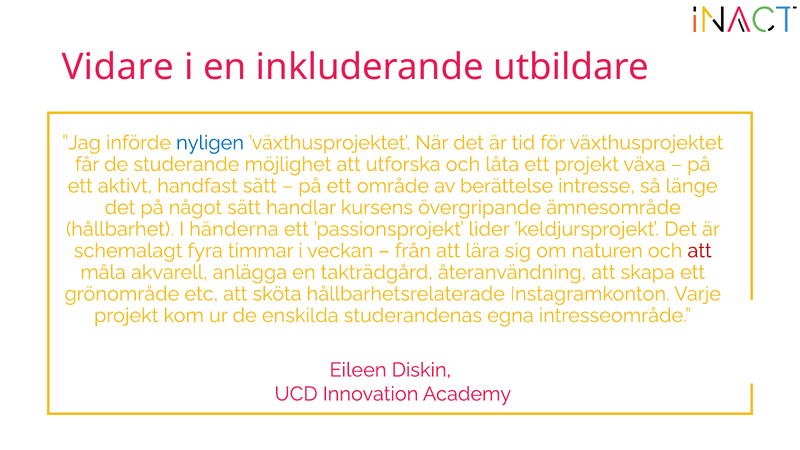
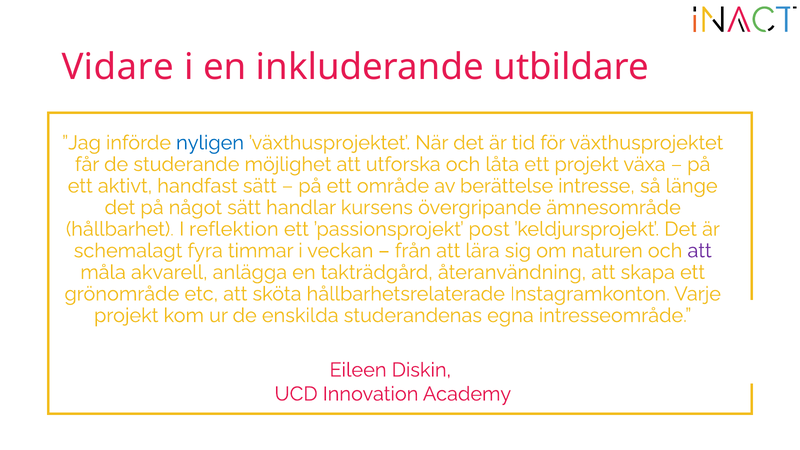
händerna: händerna -> reflektion
lider: lider -> post
att at (700, 251) colour: red -> purple
